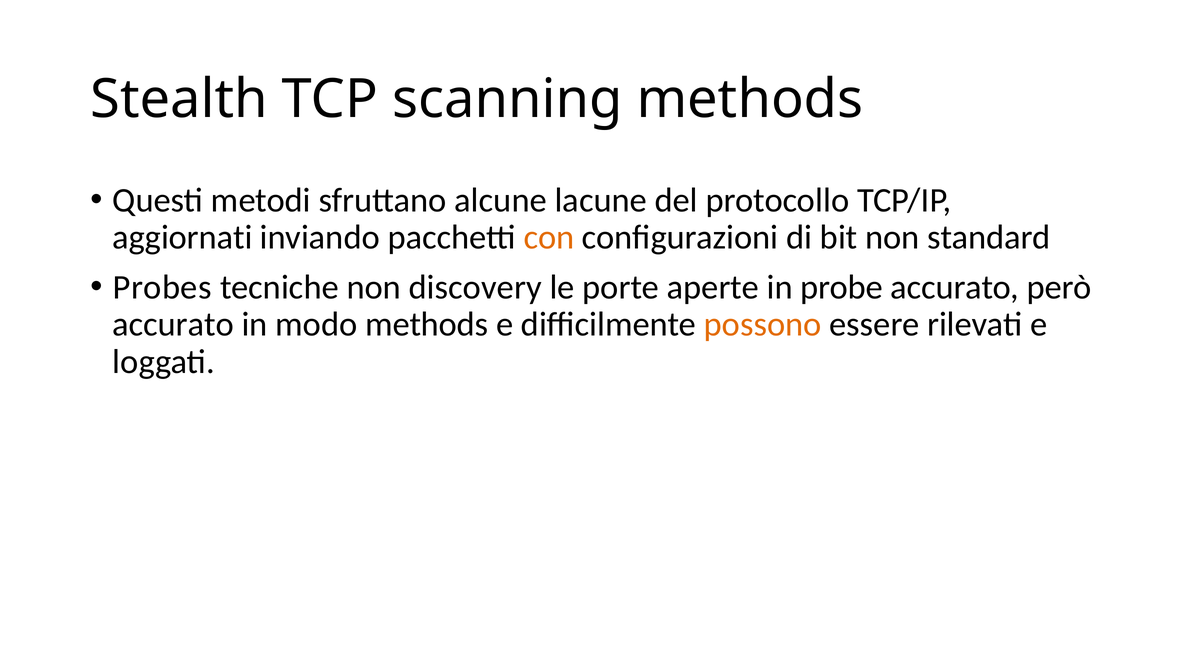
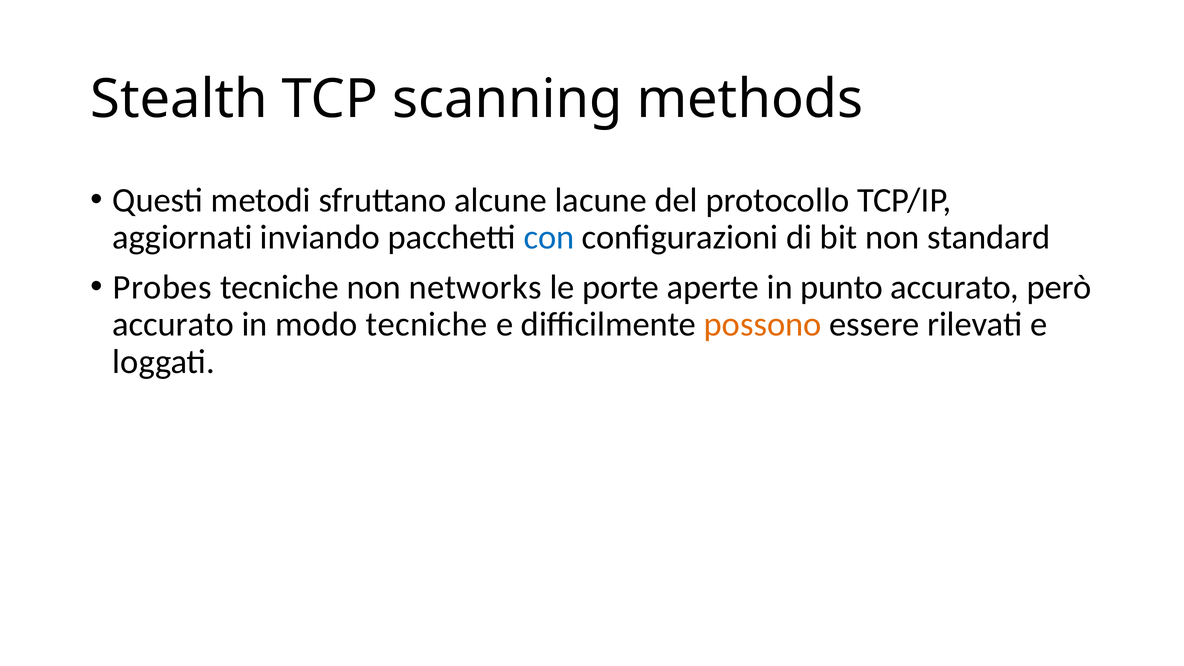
con colour: orange -> blue
discovery: discovery -> networks
probe: probe -> punto
modo methods: methods -> tecniche
